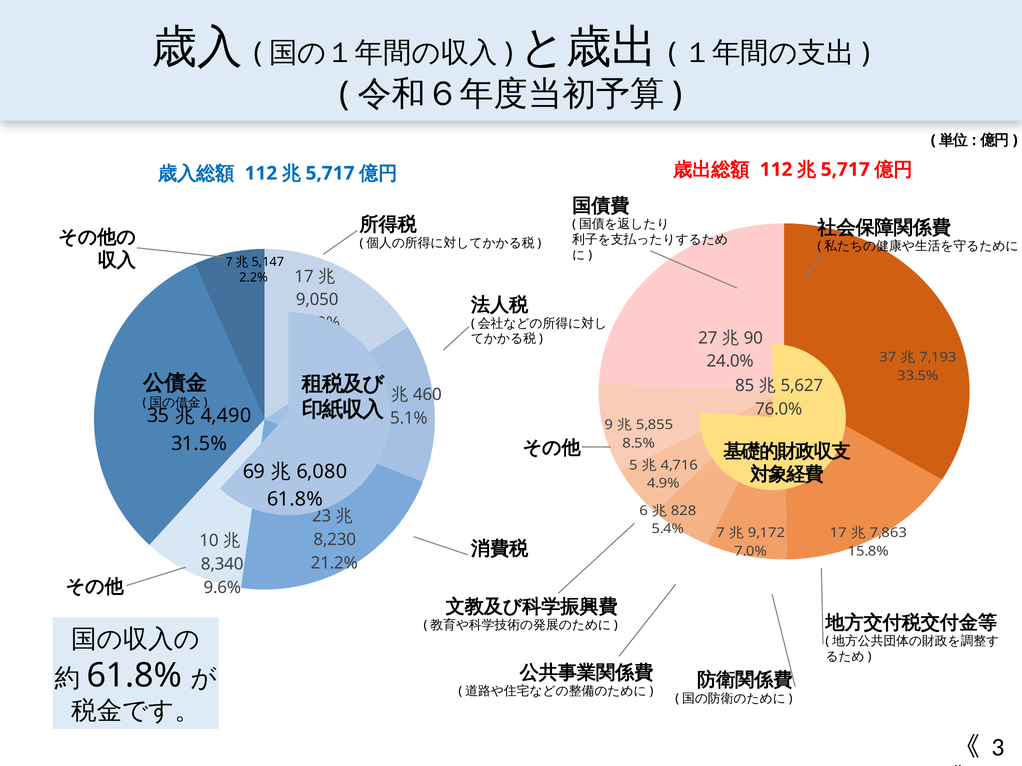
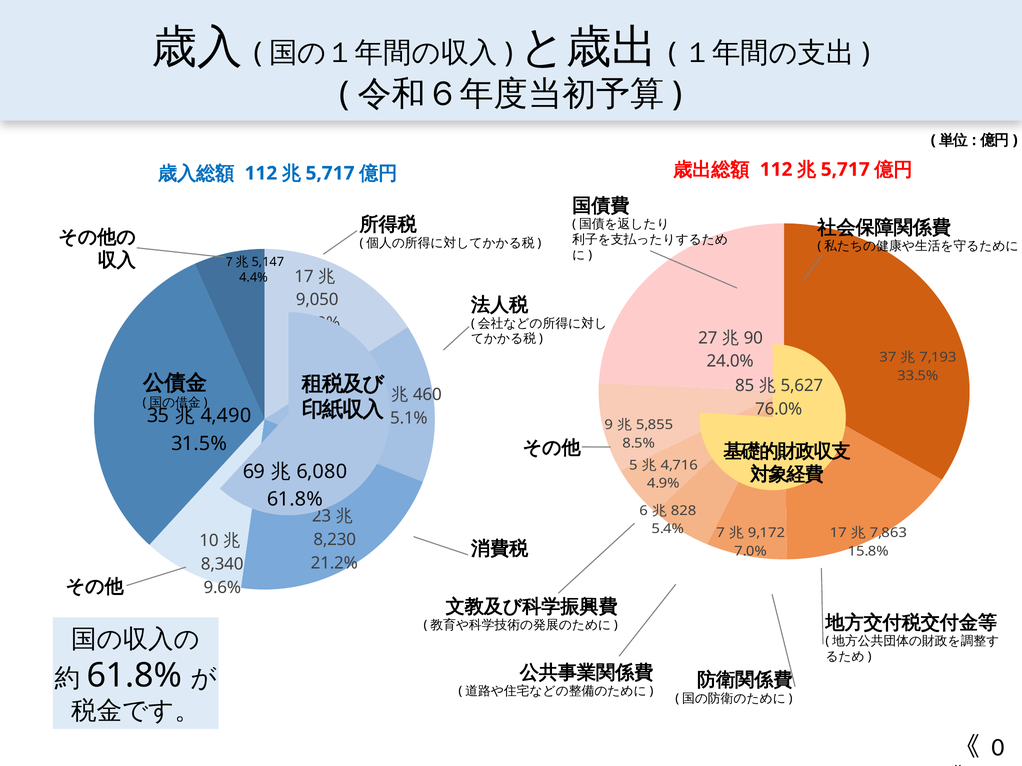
2.2%: 2.2% -> 4.4%
3: 3 -> 0
